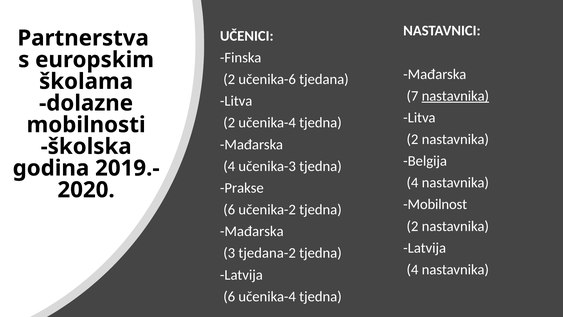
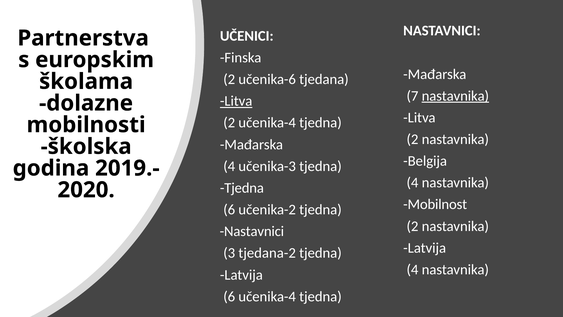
Litva at (236, 101) underline: none -> present
Prakse at (242, 188): Prakse -> Tjedna
Mađarska at (252, 231): Mađarska -> Nastavnici
